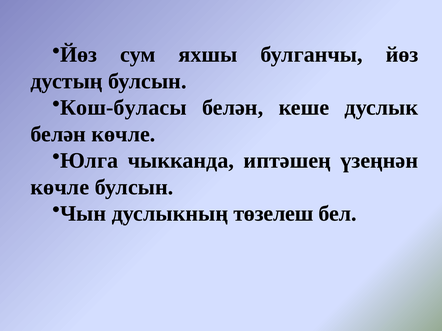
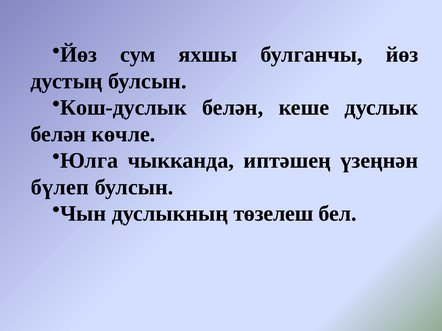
Кош-буласы: Кош-буласы -> Кош-дуслык
көчле at (60, 187): көчле -> бүлеп
